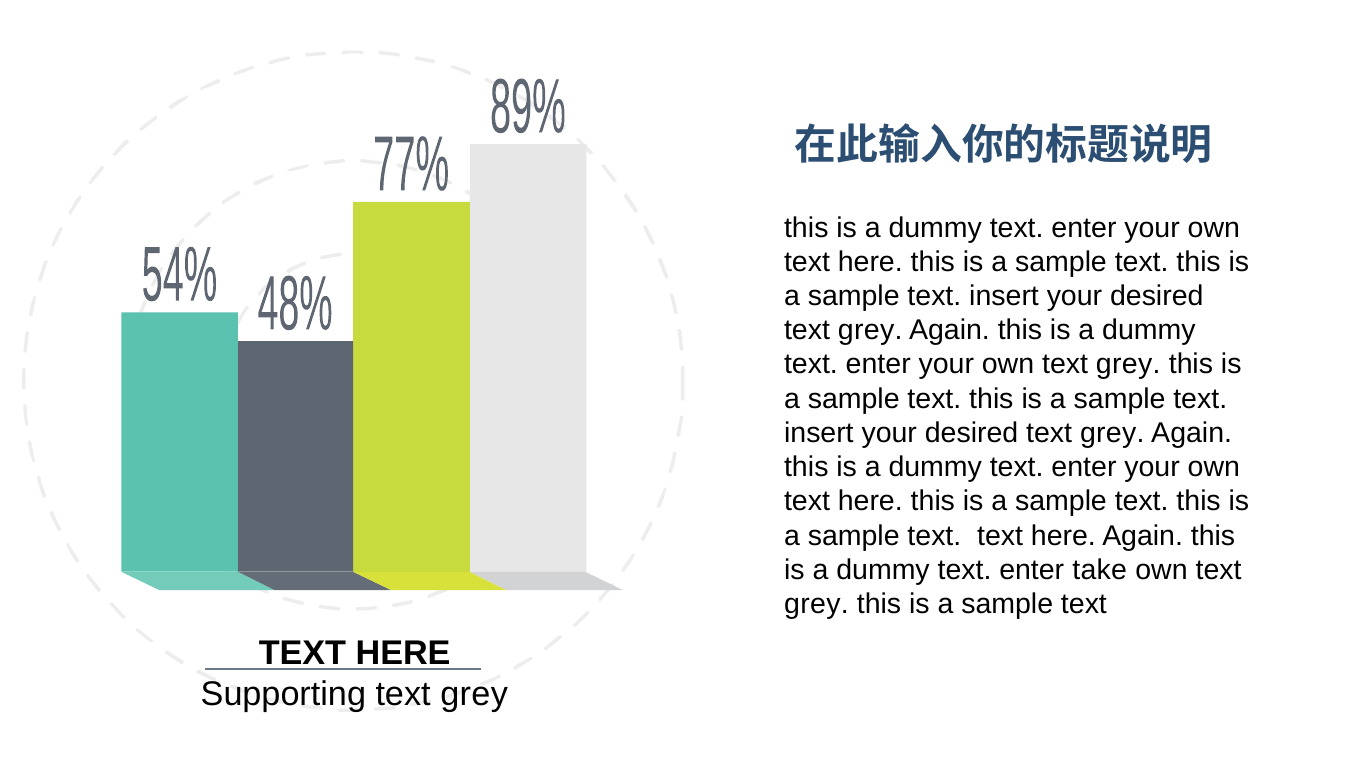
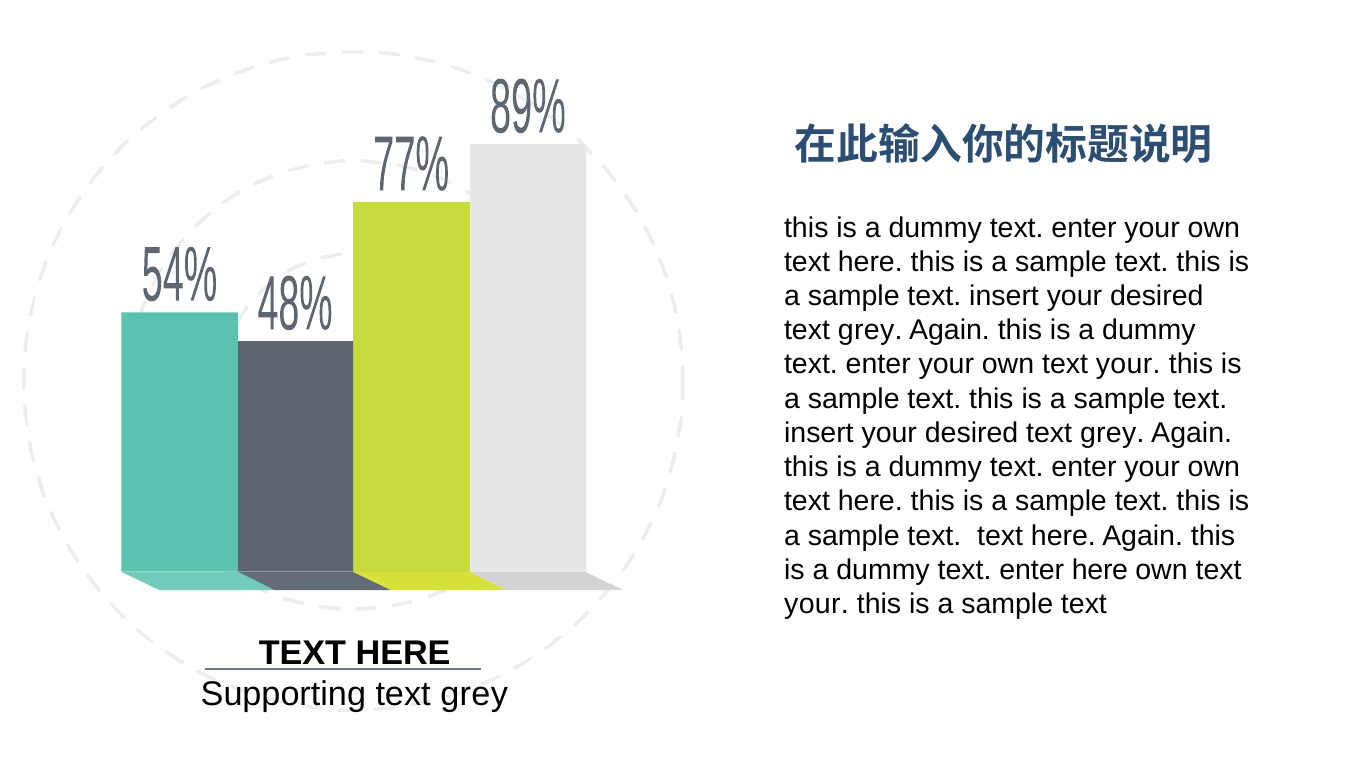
your own text grey: grey -> your
enter take: take -> here
grey at (816, 604): grey -> your
